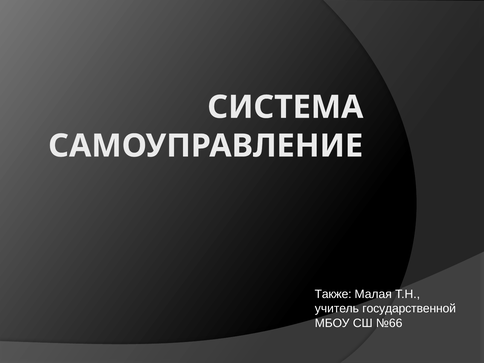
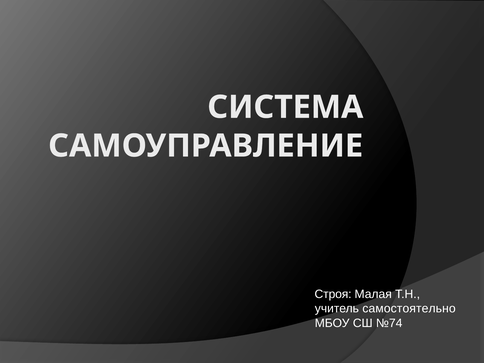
Также: Также -> Строя
государственной: государственной -> самостоятельно
№66: №66 -> №74
